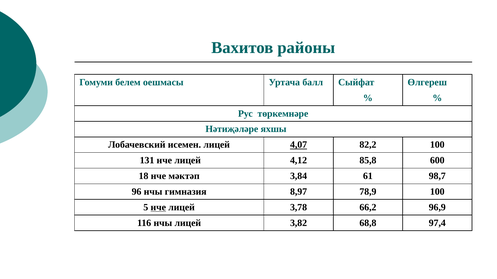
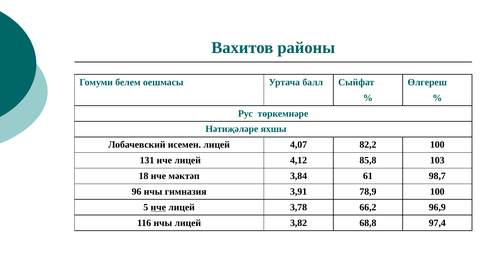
4,07 underline: present -> none
600: 600 -> 103
8,97: 8,97 -> 3,91
